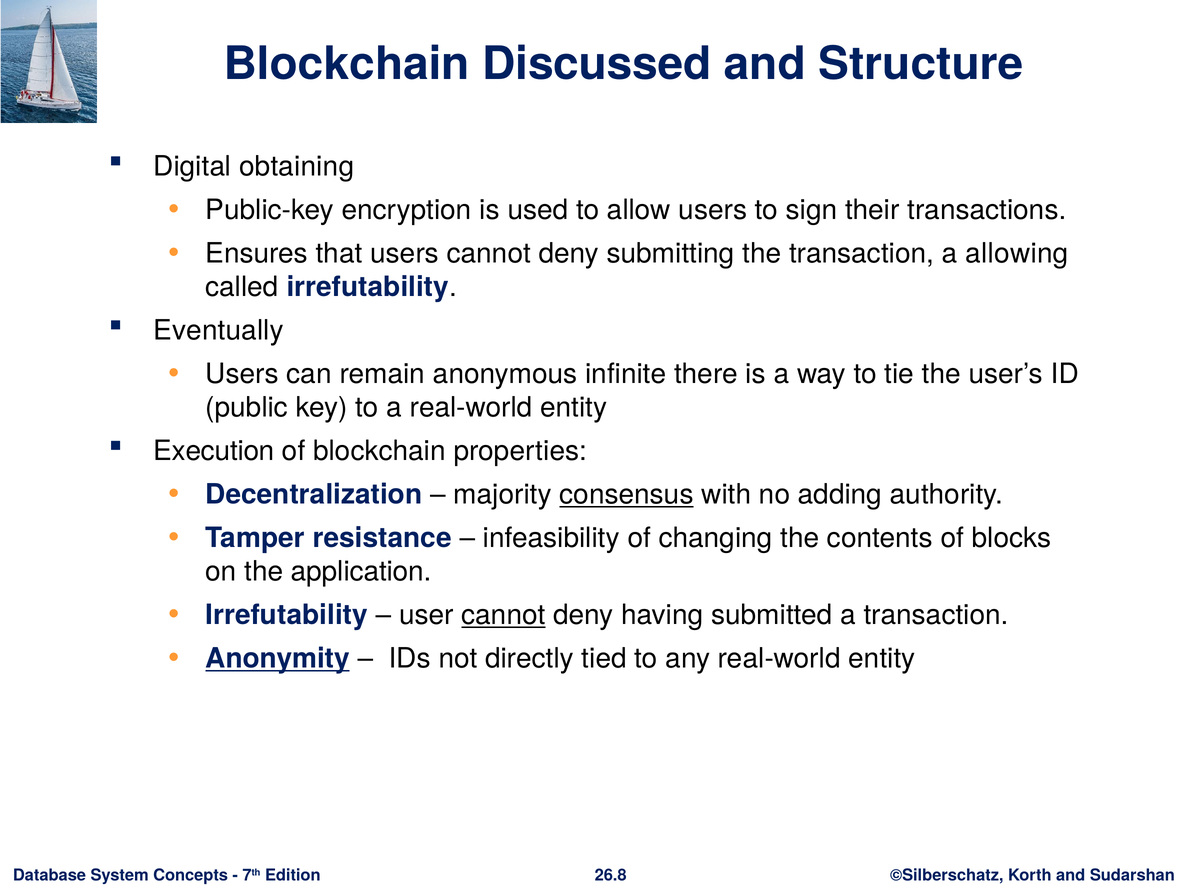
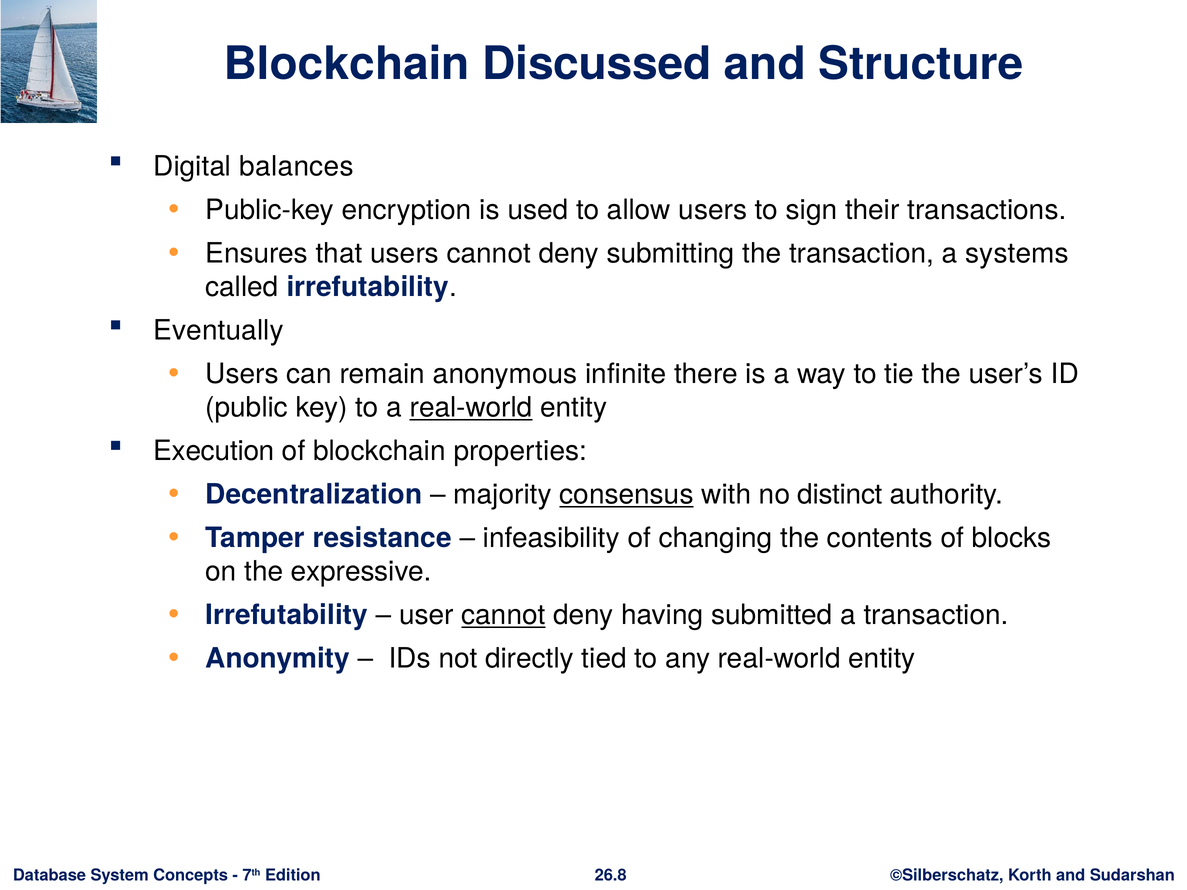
obtaining: obtaining -> balances
allowing: allowing -> systems
real-world at (471, 408) underline: none -> present
adding: adding -> distinct
application: application -> expressive
Anonymity underline: present -> none
